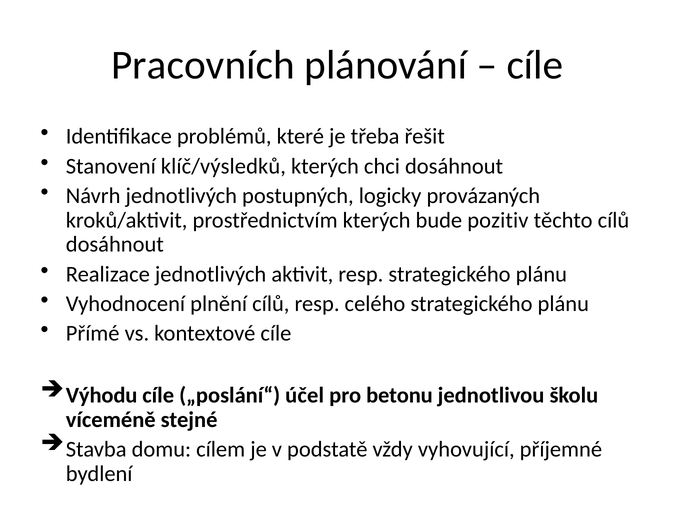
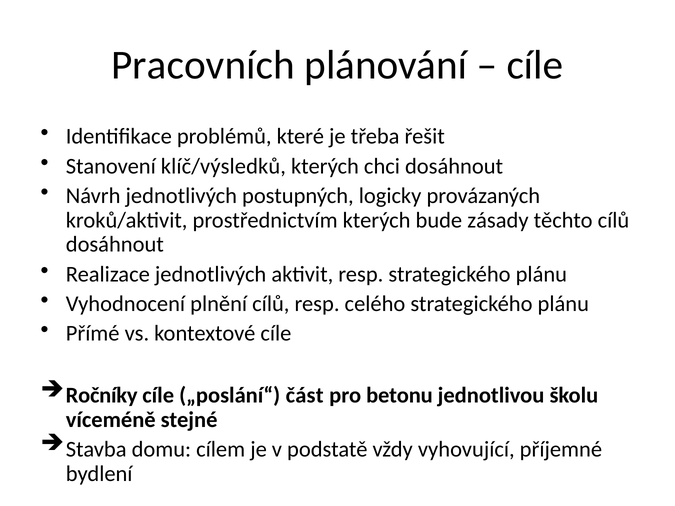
pozitiv: pozitiv -> zásady
Výhodu: Výhodu -> Ročníky
účel: účel -> část
